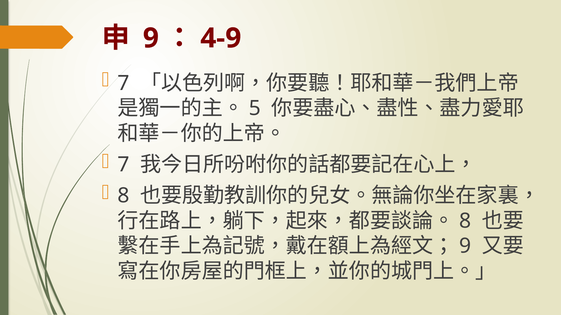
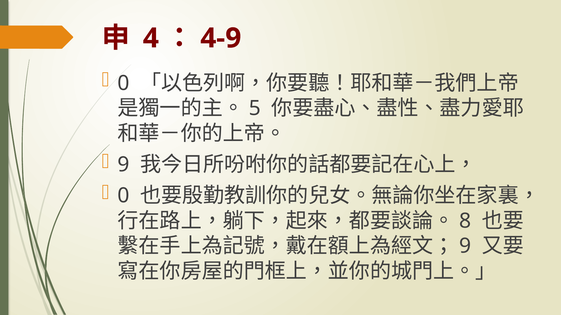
9 at (151, 38): 9 -> 4
7 at (124, 83): 7 -> 0
7 at (124, 165): 7 -> 9
8 at (124, 196): 8 -> 0
